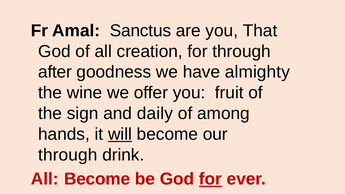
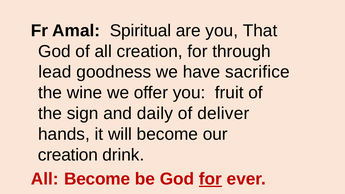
Sanctus: Sanctus -> Spiritual
after: after -> lead
almighty: almighty -> sacrifice
among: among -> deliver
will underline: present -> none
through at (68, 155): through -> creation
